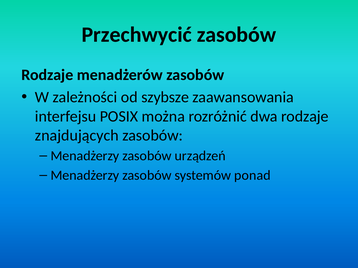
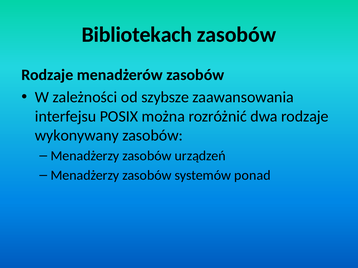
Przechwycić: Przechwycić -> Bibliotekach
znajdujących: znajdujących -> wykonywany
